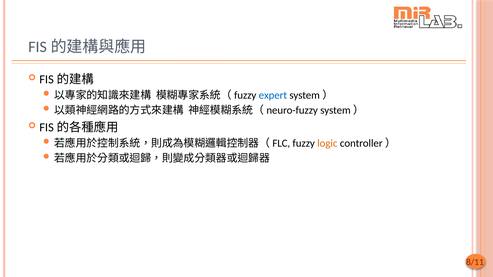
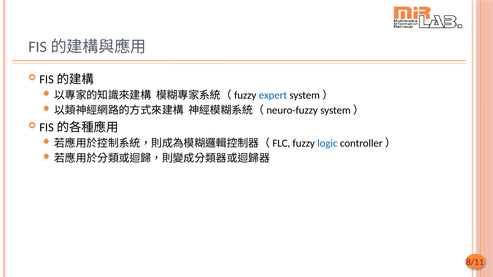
logic colour: orange -> blue
